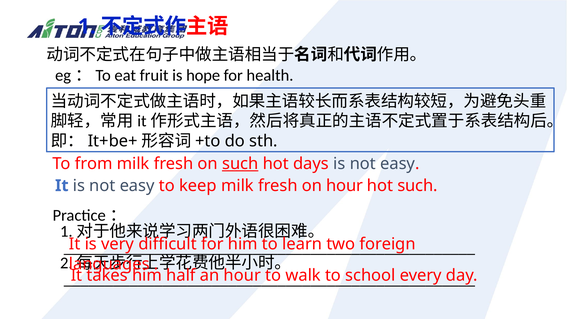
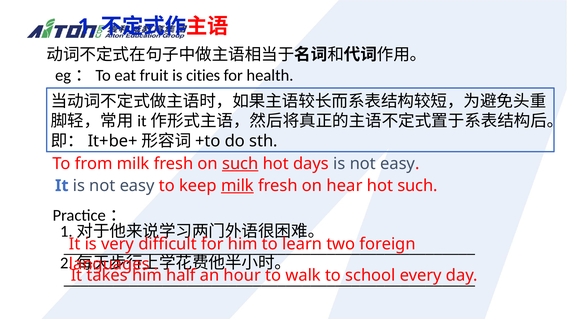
hope: hope -> cities
milk at (237, 186) underline: none -> present
on hour: hour -> hear
